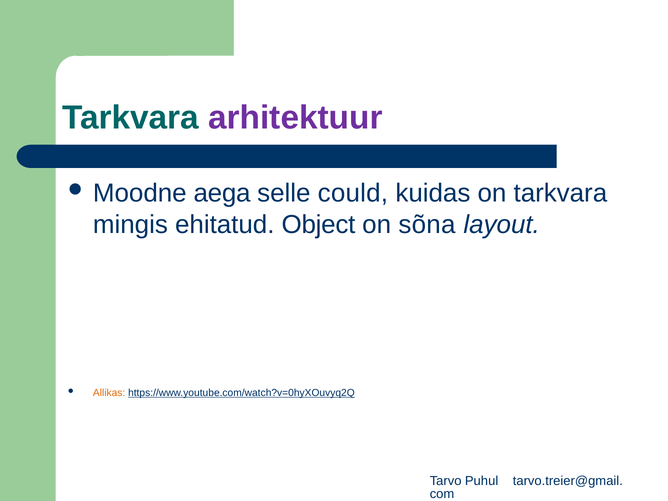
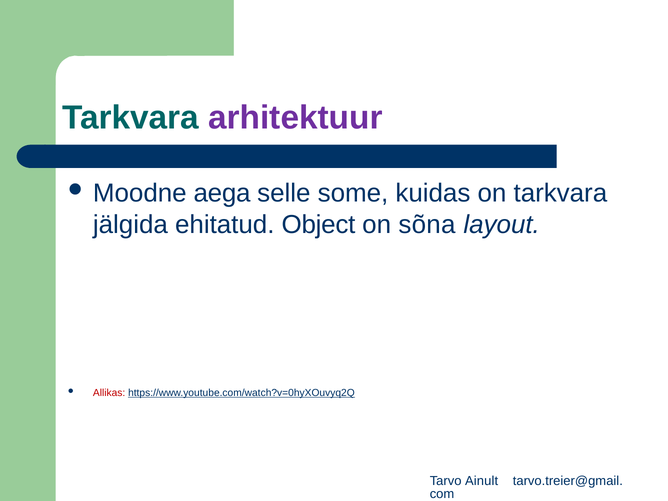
could: could -> some
mingis: mingis -> jälgida
Allikas colour: orange -> red
Puhul: Puhul -> Ainult
